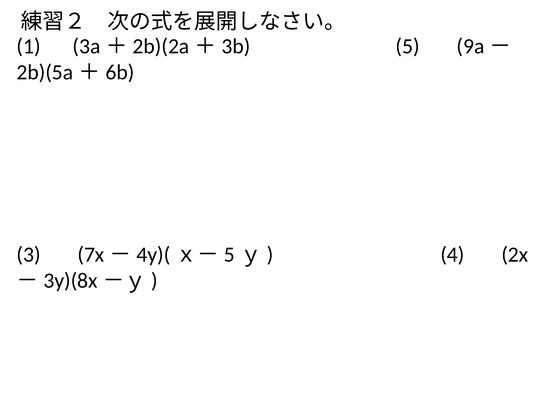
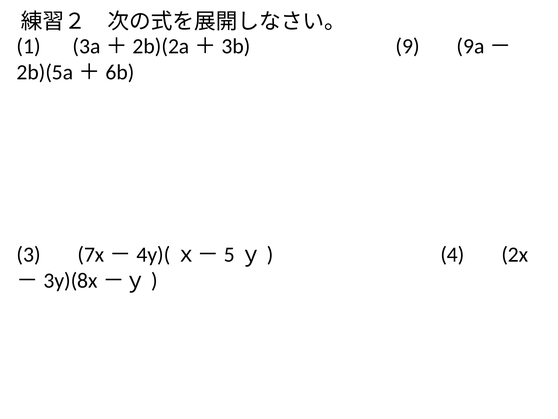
5: 5 -> 9
